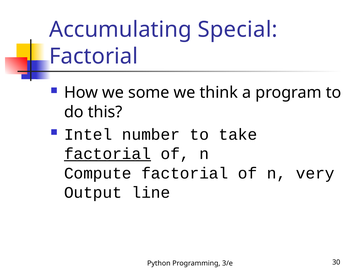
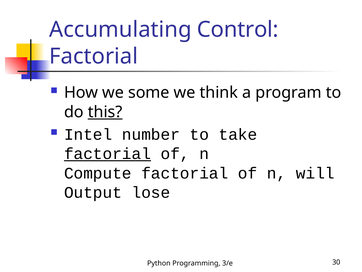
Special: Special -> Control
this underline: none -> present
very: very -> will
line: line -> lose
